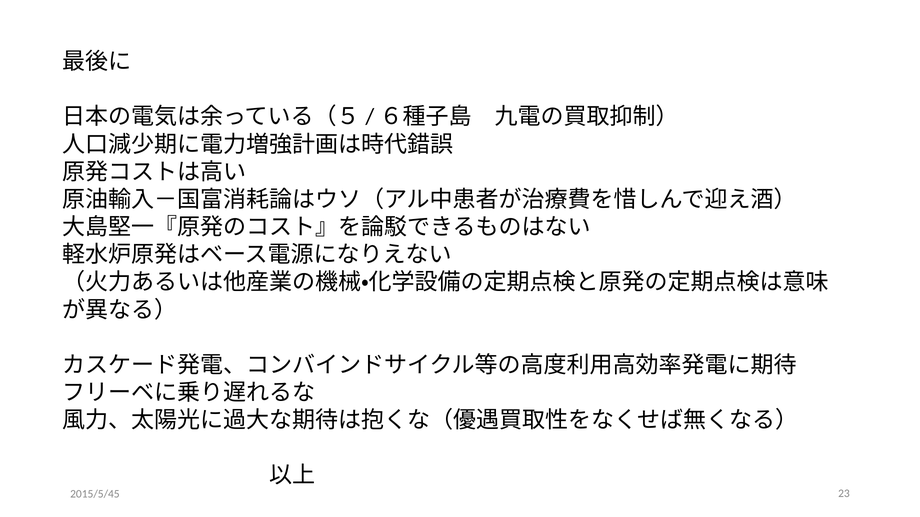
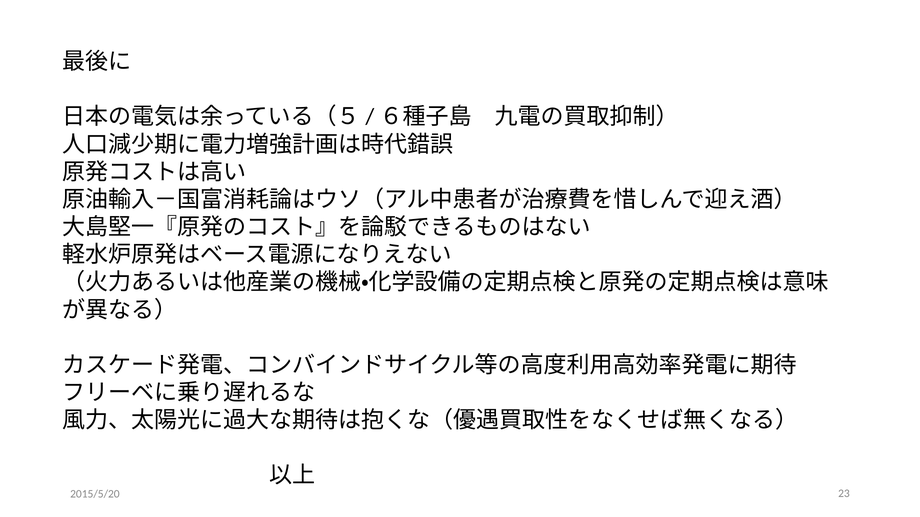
2015/5/45: 2015/5/45 -> 2015/5/20
